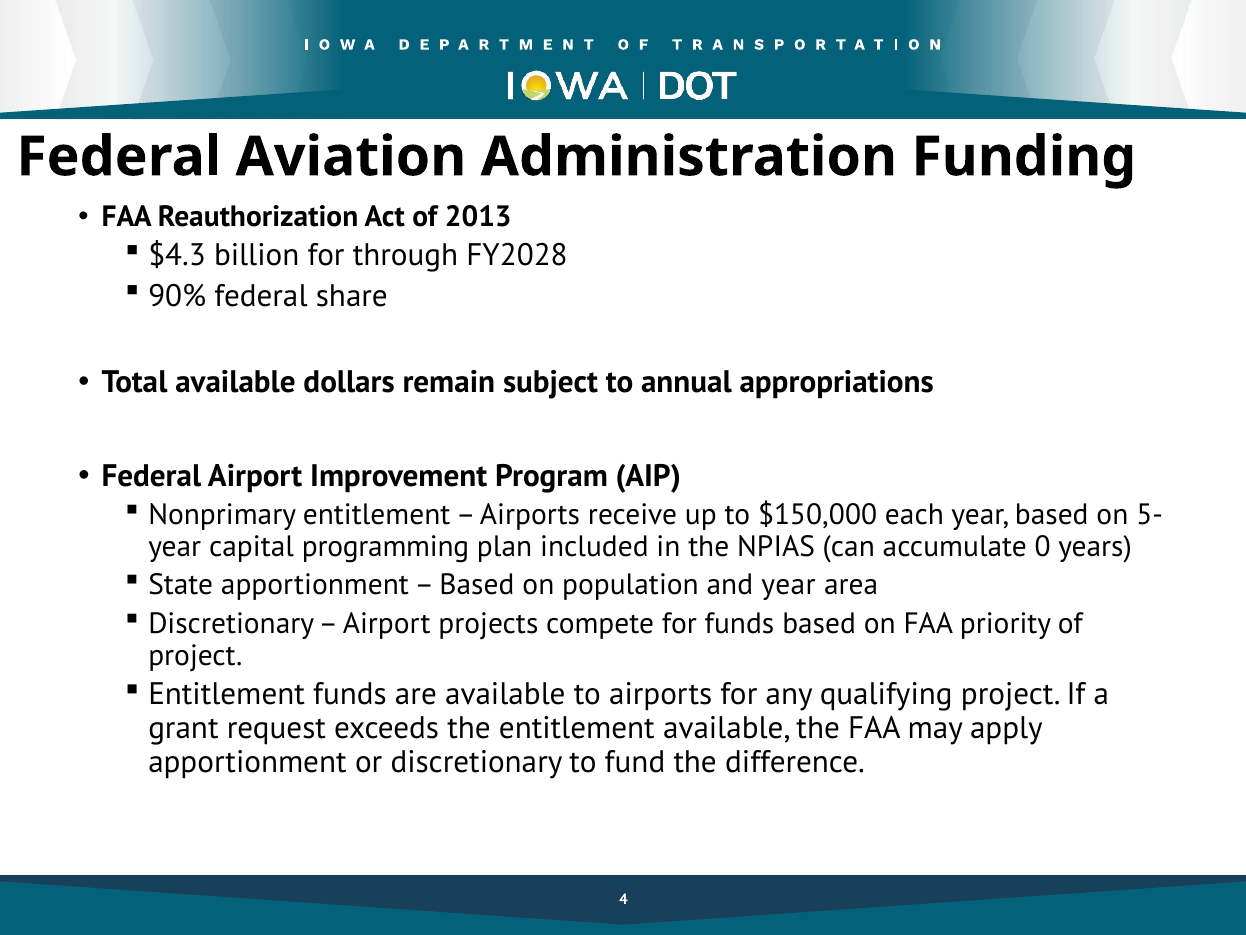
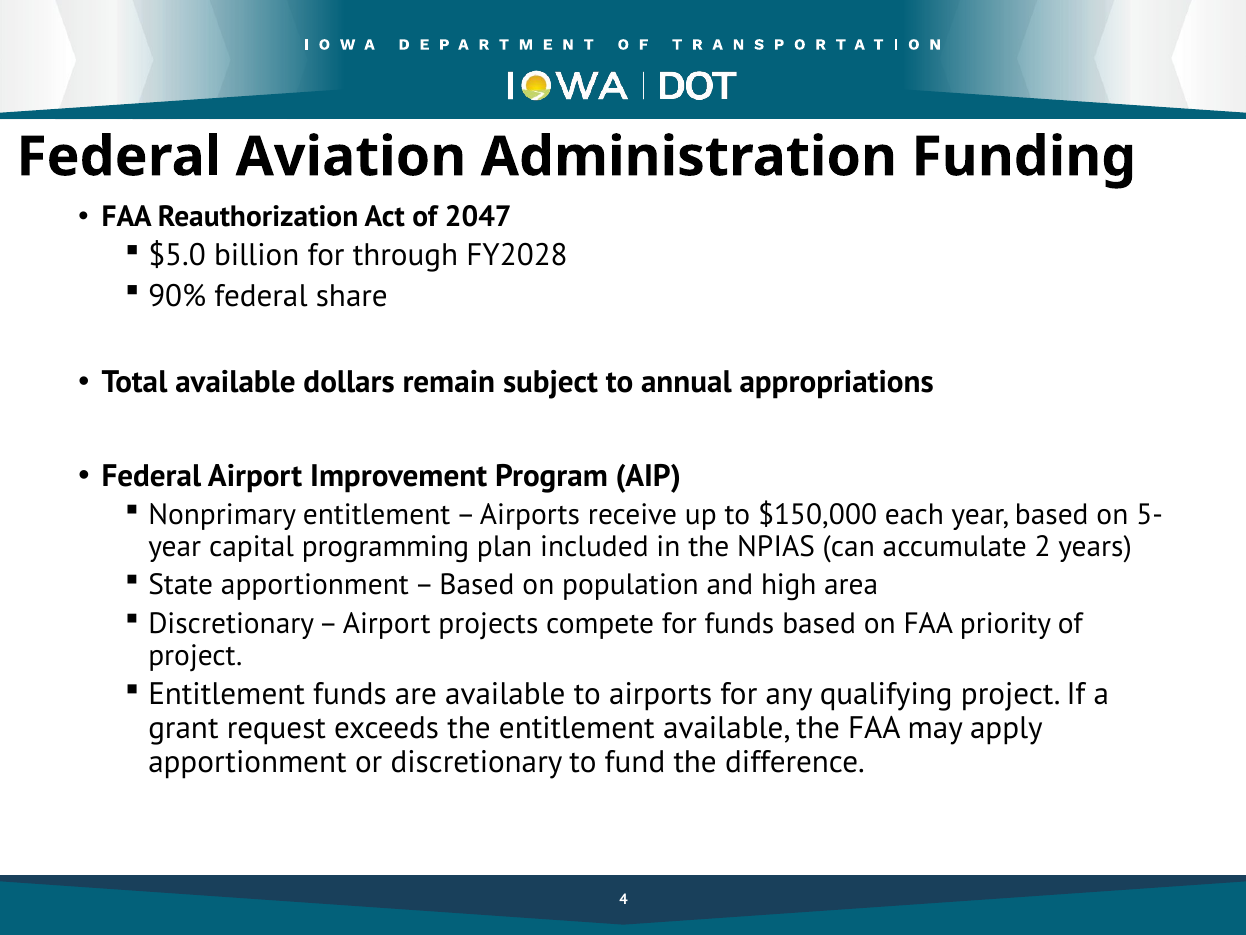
2013: 2013 -> 2047
$4.3: $4.3 -> $5.0
0: 0 -> 2
and year: year -> high
